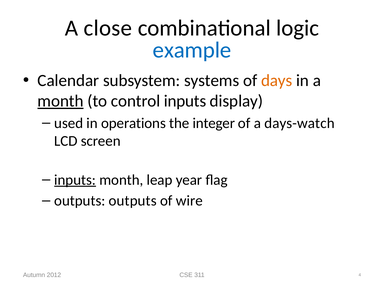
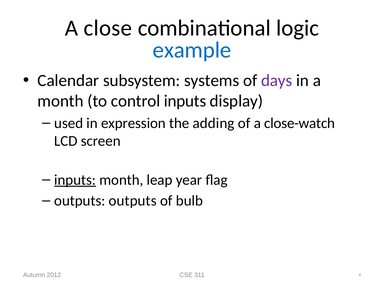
days colour: orange -> purple
month at (61, 101) underline: present -> none
operations: operations -> expression
integer: integer -> adding
days-watch: days-watch -> close-watch
wire: wire -> bulb
